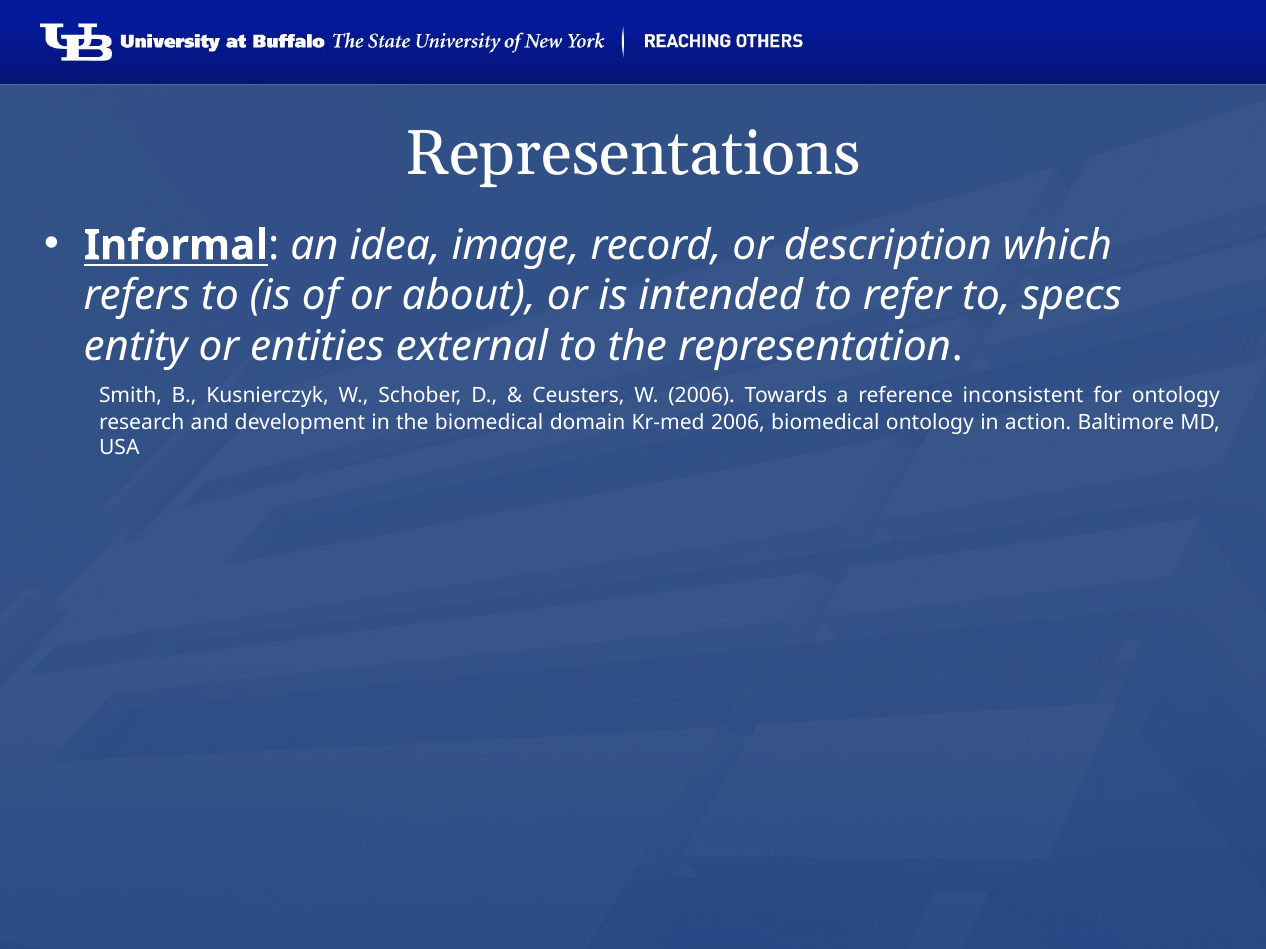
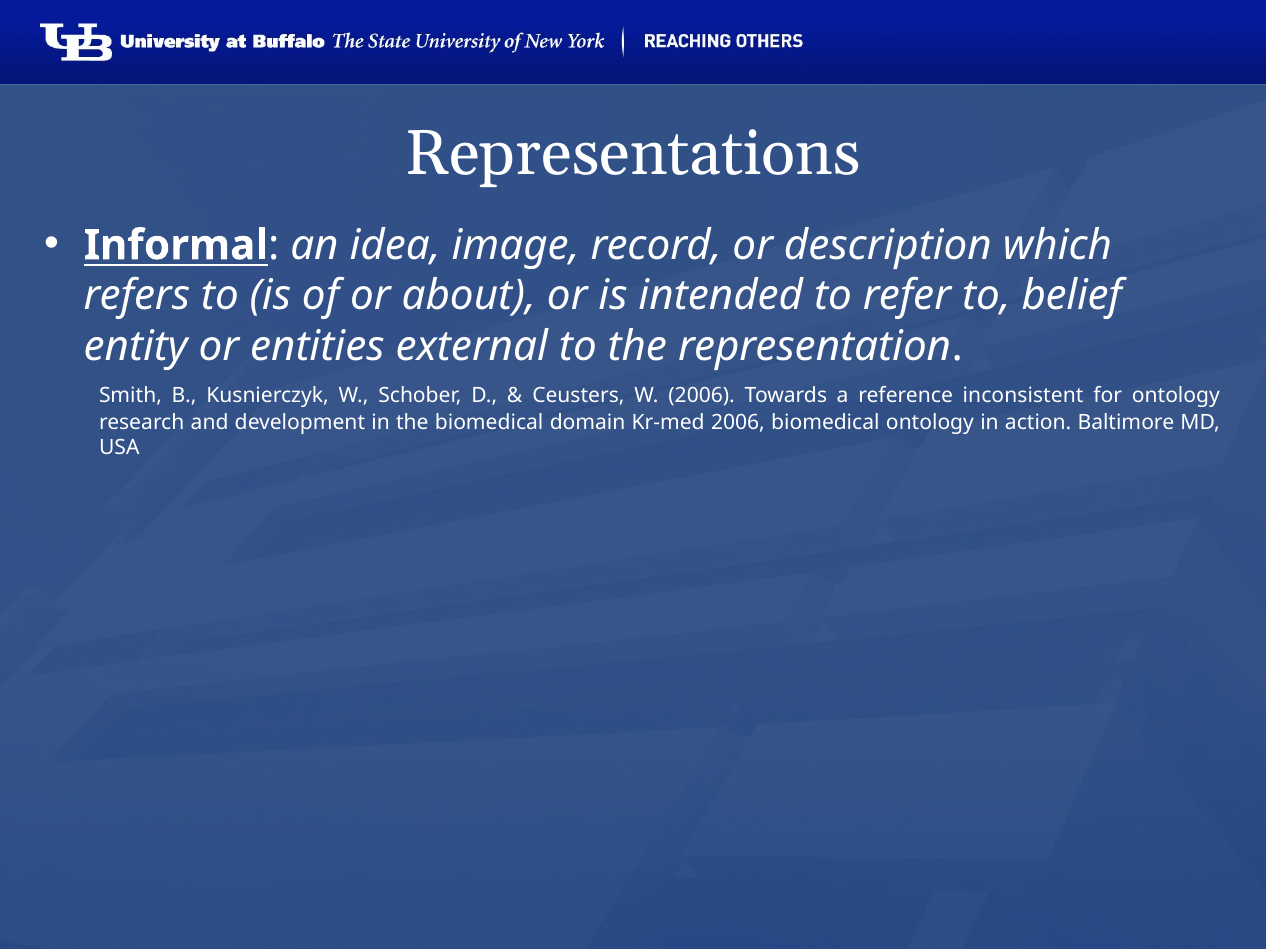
specs: specs -> belief
